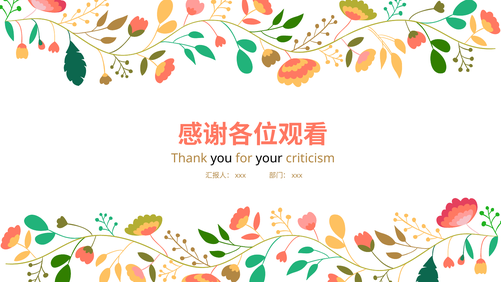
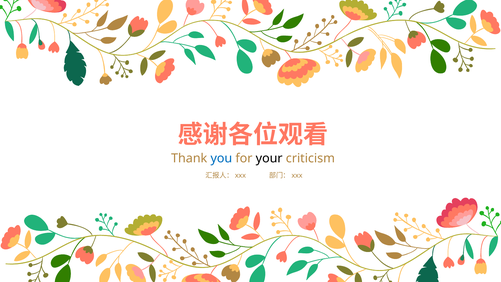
you colour: black -> blue
